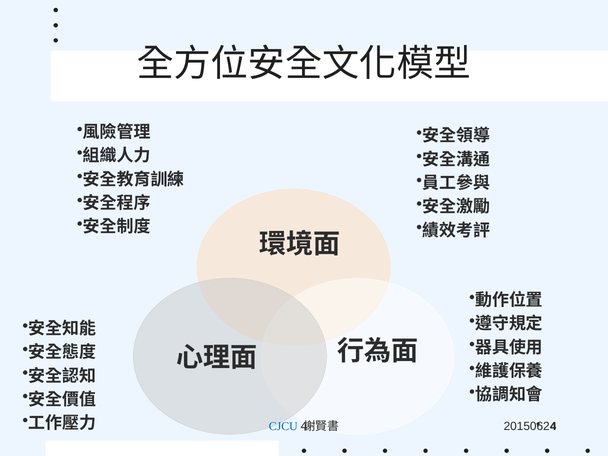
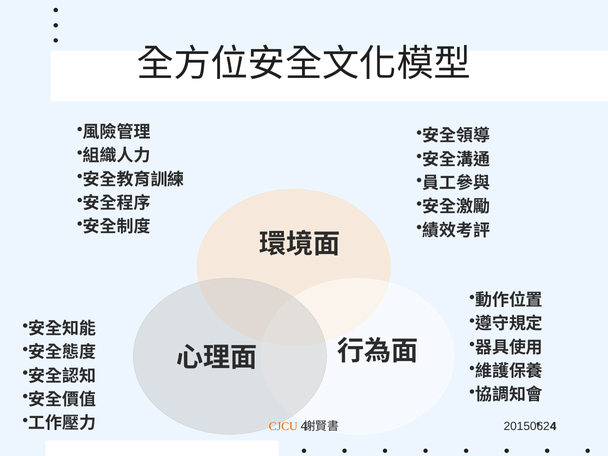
CJCU colour: blue -> orange
